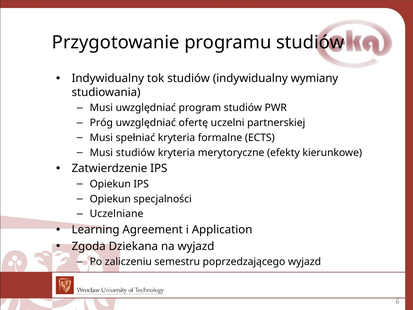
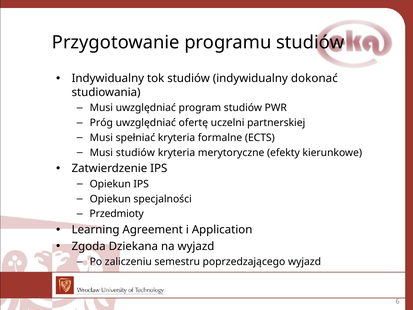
wymiany: wymiany -> dokonać
Uczelniane: Uczelniane -> Przedmioty
